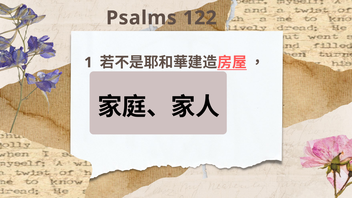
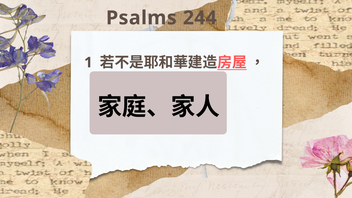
122: 122 -> 244
